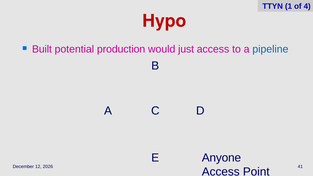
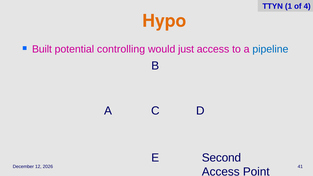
Hypo colour: red -> orange
production: production -> controlling
Anyone: Anyone -> Second
